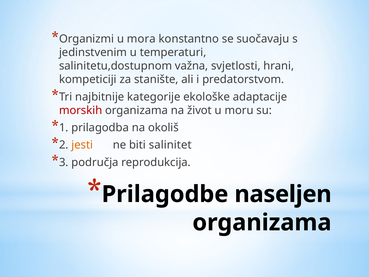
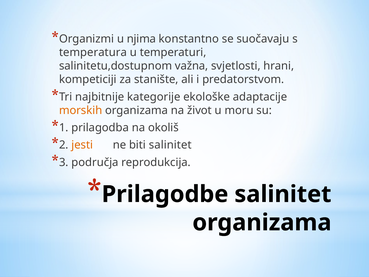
mora: mora -> njima
jedinstvenim: jedinstvenim -> temperatura
morskih colour: red -> orange
Prilagodbe naseljen: naseljen -> salinitet
